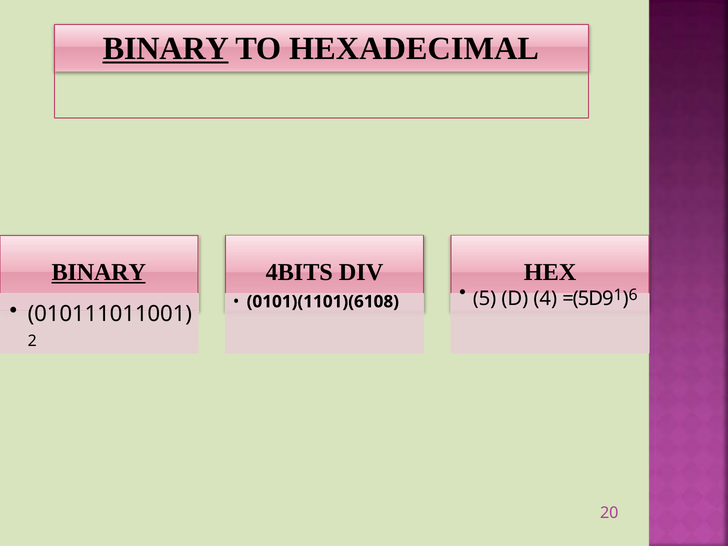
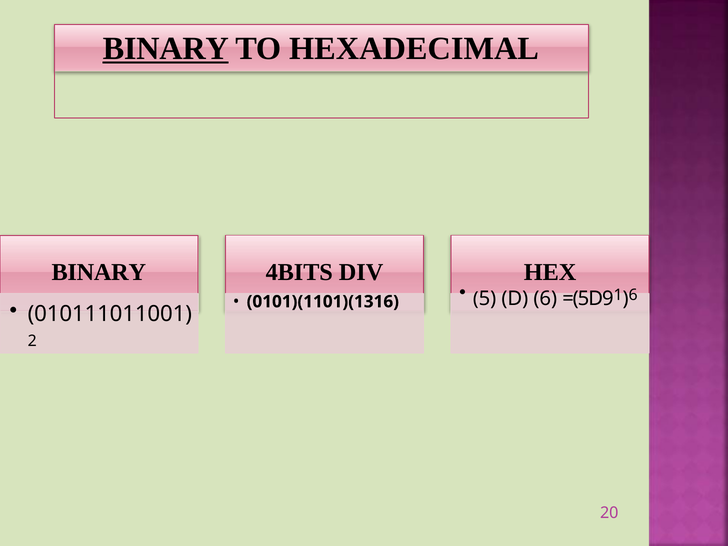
BINARY at (99, 272) underline: present -> none
D 4: 4 -> 6
0101)(1101)(6108: 0101)(1101)(6108 -> 0101)(1101)(1316
